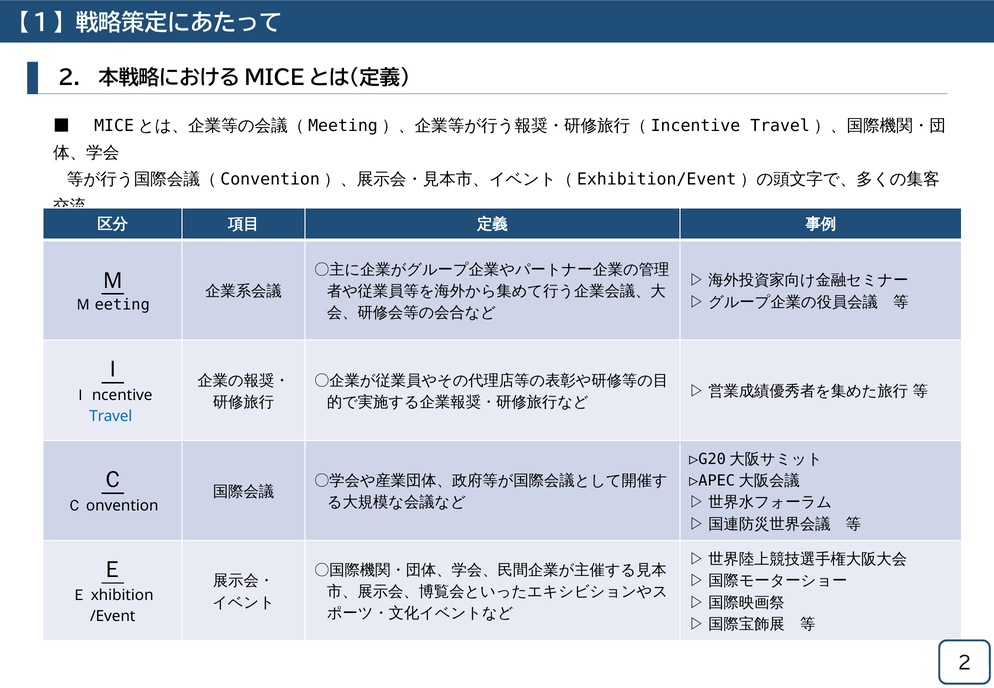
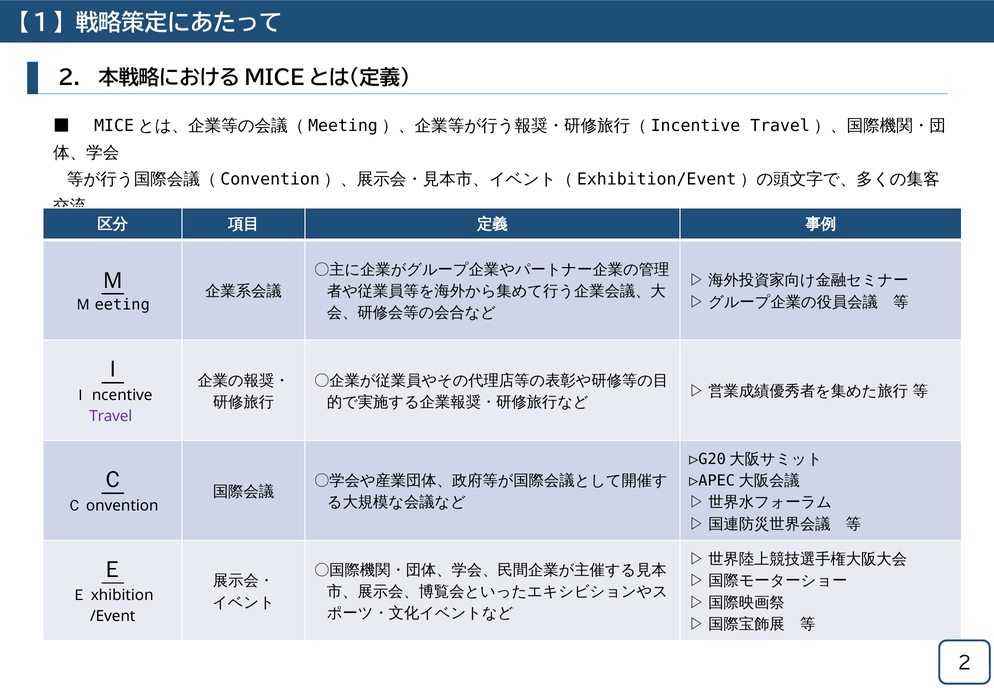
Travel colour: blue -> purple
